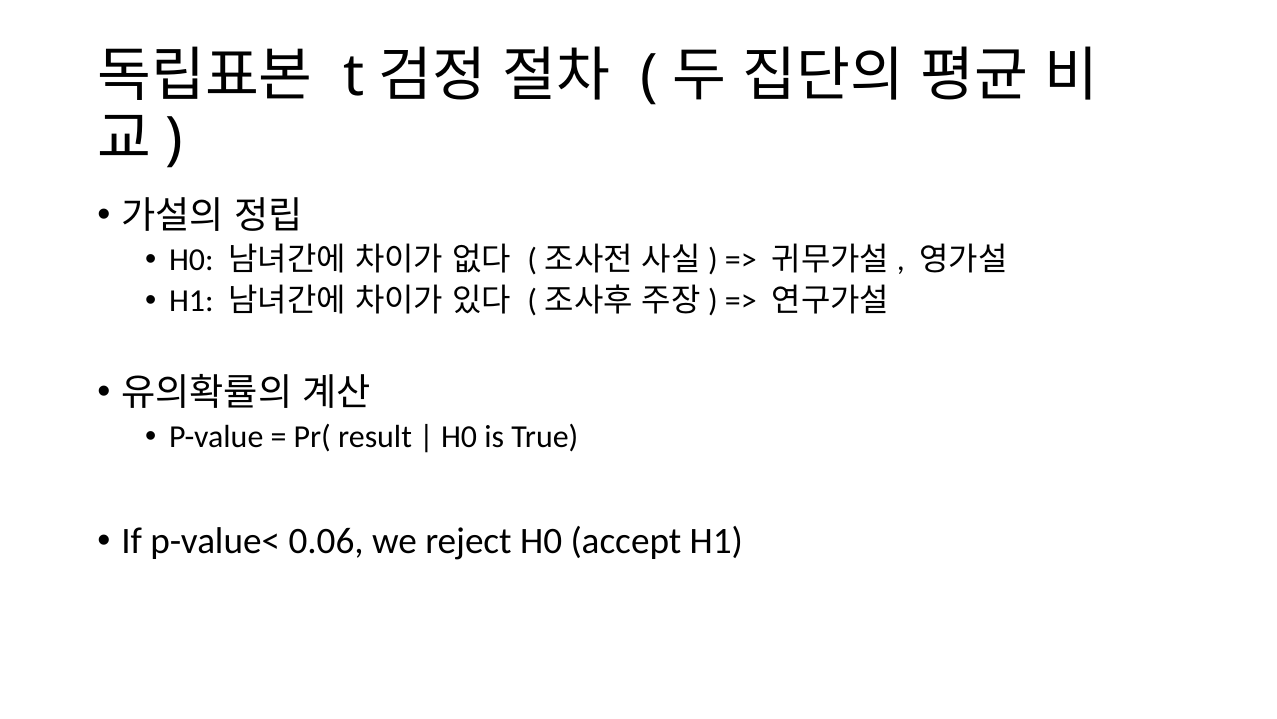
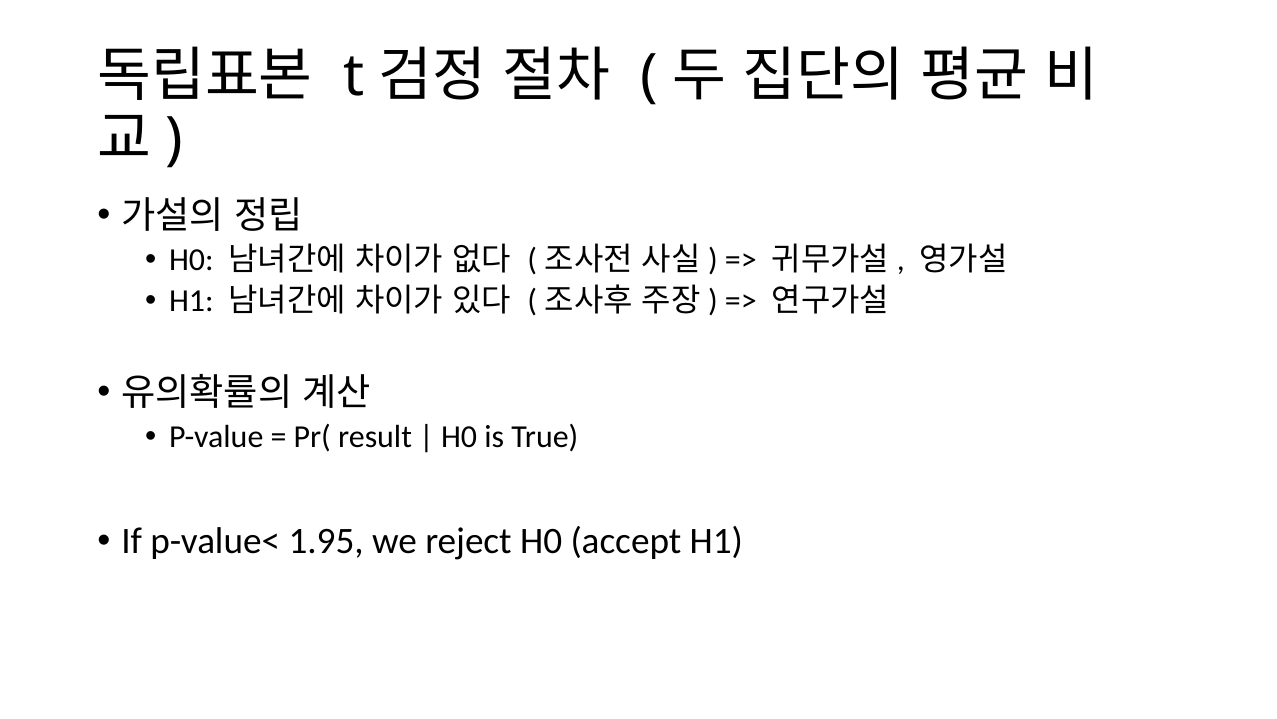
0.06: 0.06 -> 1.95
